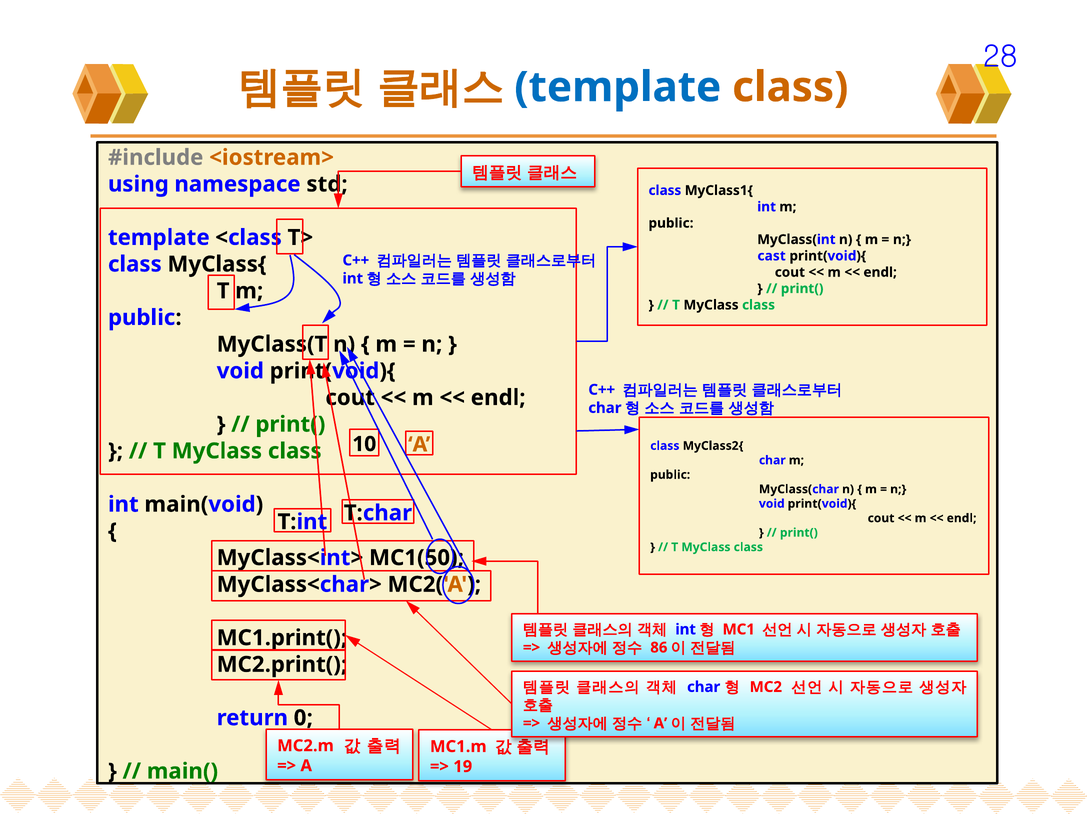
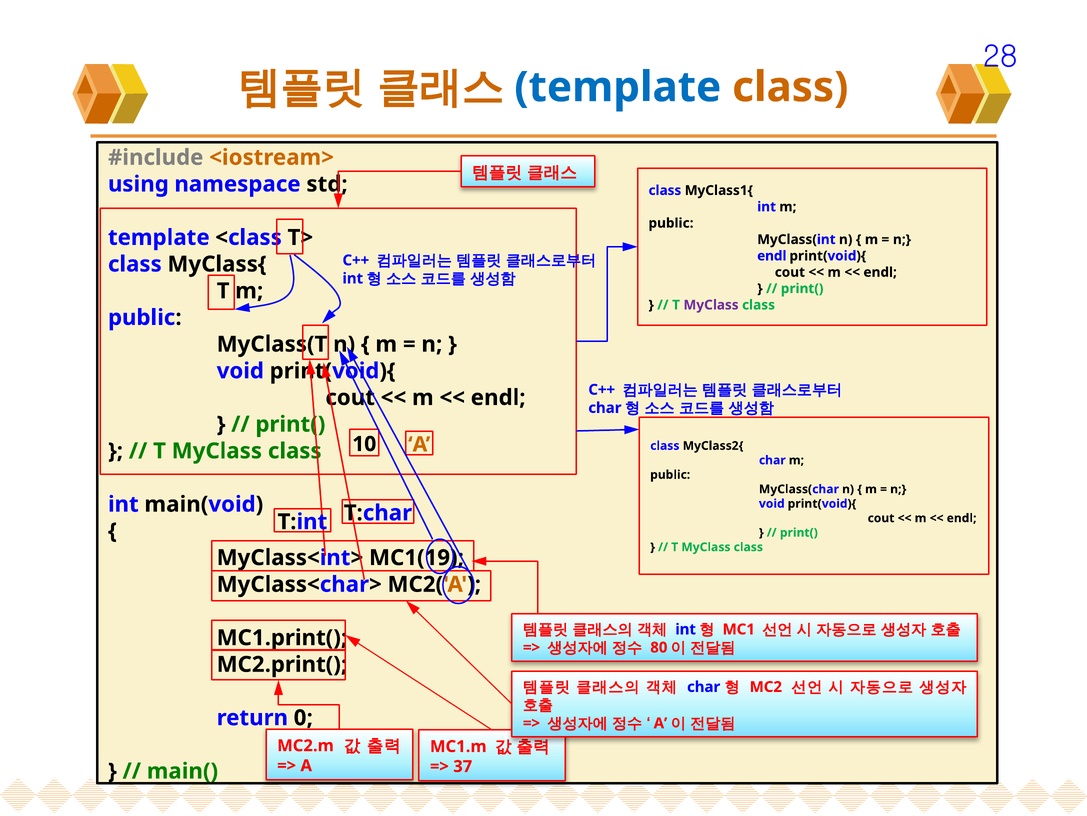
cast at (772, 256): cast -> endl
MyClass at (711, 305) colour: black -> purple
MC1(50: MC1(50 -> MC1(19
86: 86 -> 80
19: 19 -> 37
